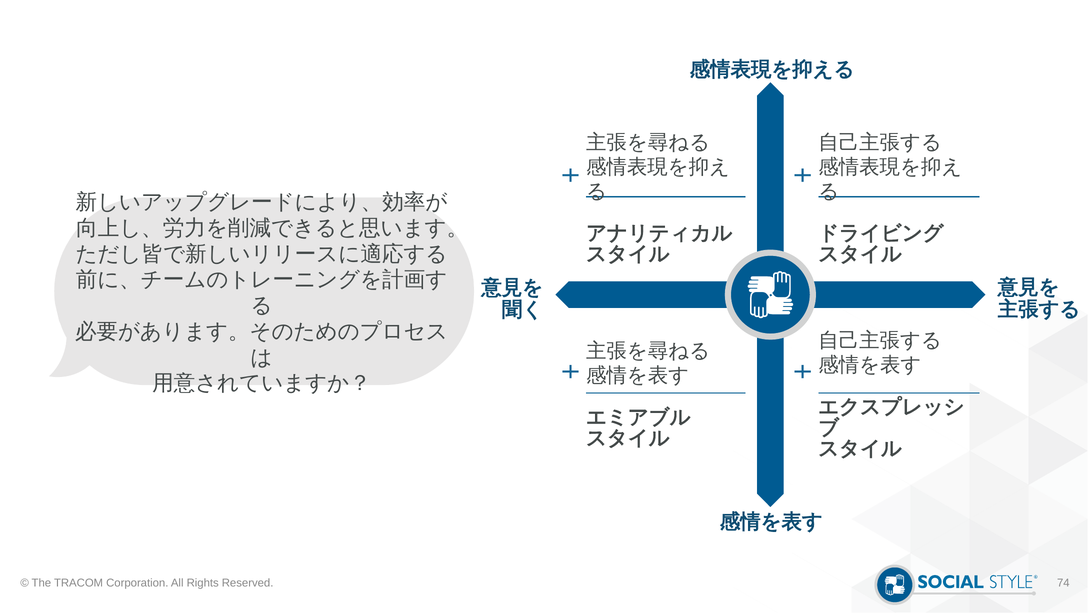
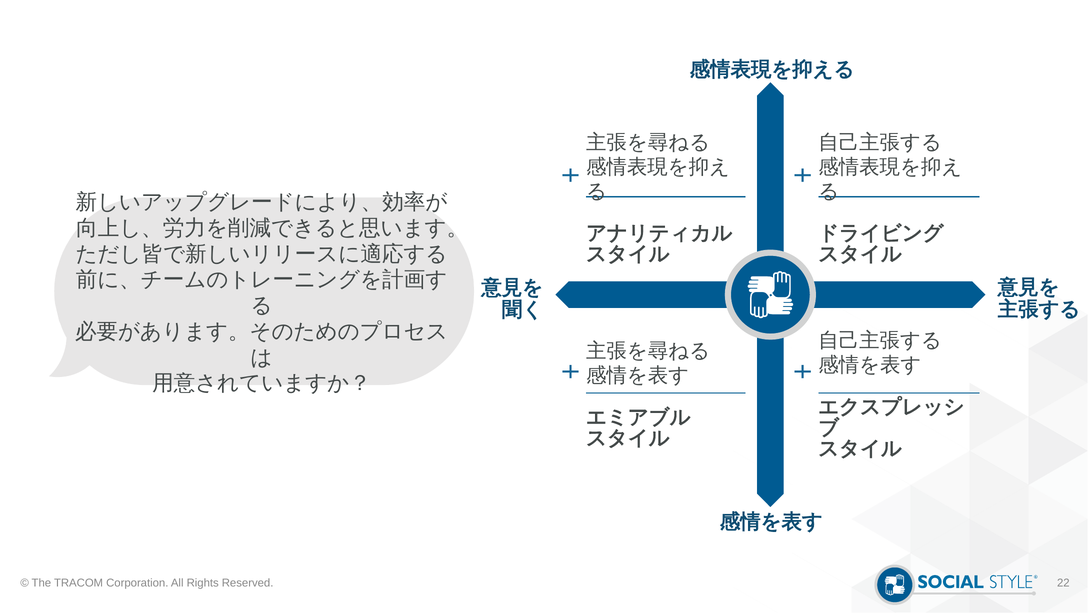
74: 74 -> 22
